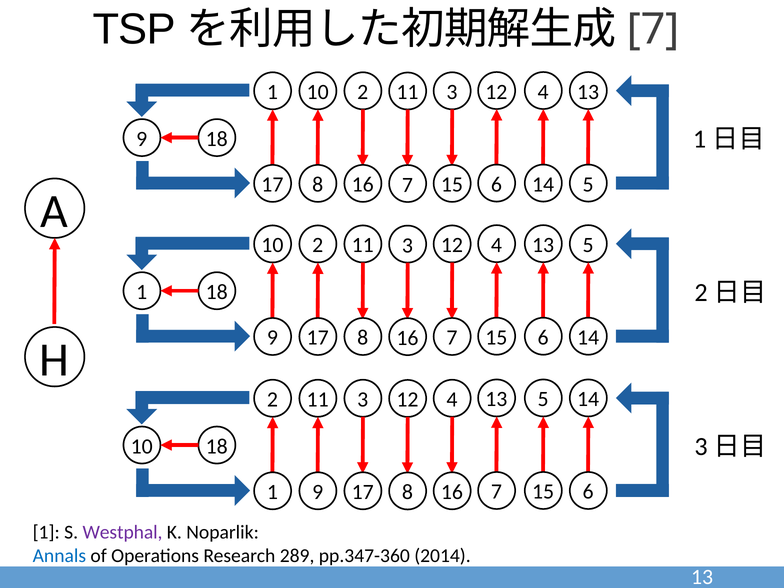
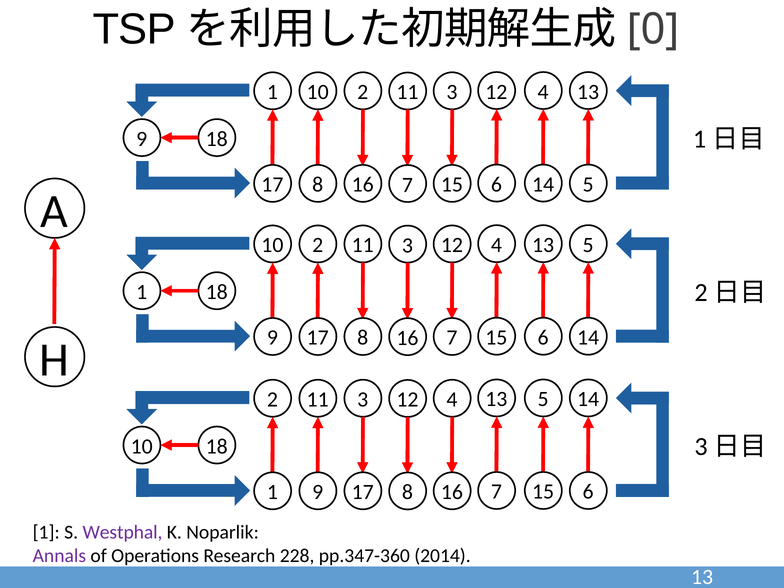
7 at (653, 29): 7 -> 0
Annals colour: blue -> purple
289: 289 -> 228
